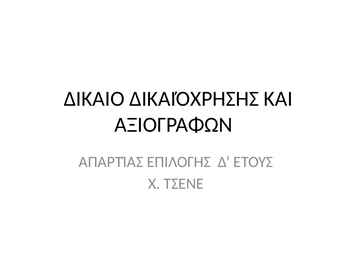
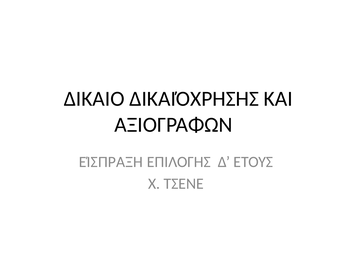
ΑΠΑΡΤΊΑΣ: ΑΠΑΡΤΊΑΣ -> ΕΊΣΠΡΑΞΗ
